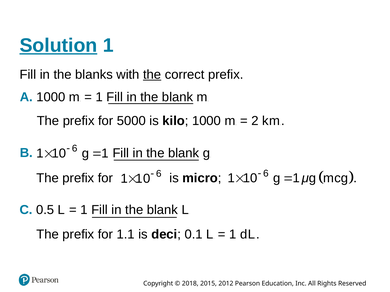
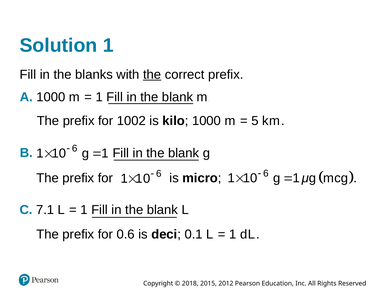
Solution underline: present -> none
5000: 5000 -> 1002
2: 2 -> 5
0.5: 0.5 -> 7.1
1.1: 1.1 -> 0.6
